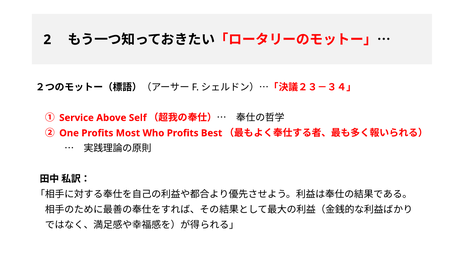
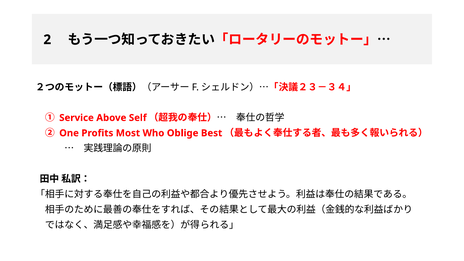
Who Profits: Profits -> Oblige
